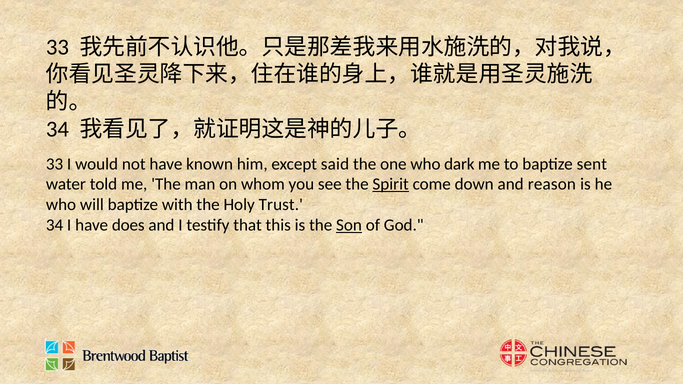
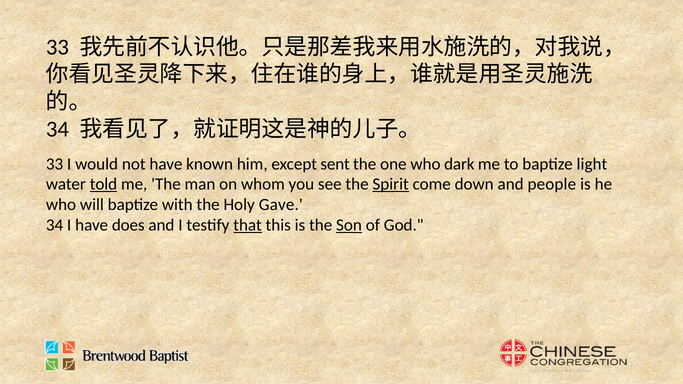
said: said -> sent
sent: sent -> light
told underline: none -> present
reason: reason -> people
Trust: Trust -> Gave
that underline: none -> present
